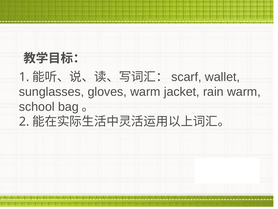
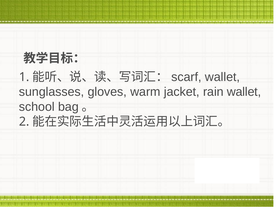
rain warm: warm -> wallet
